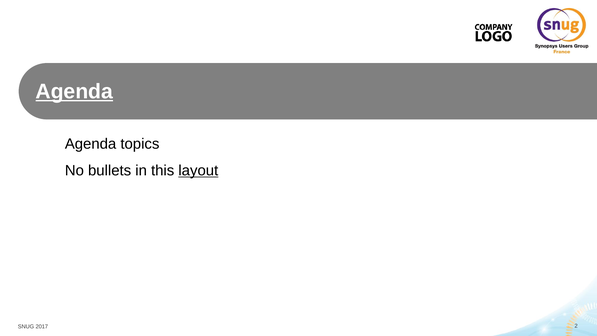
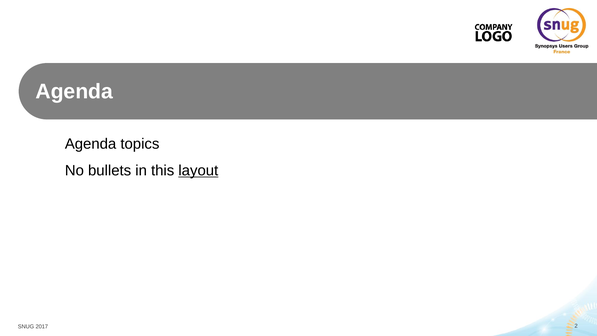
Agenda at (74, 92) underline: present -> none
